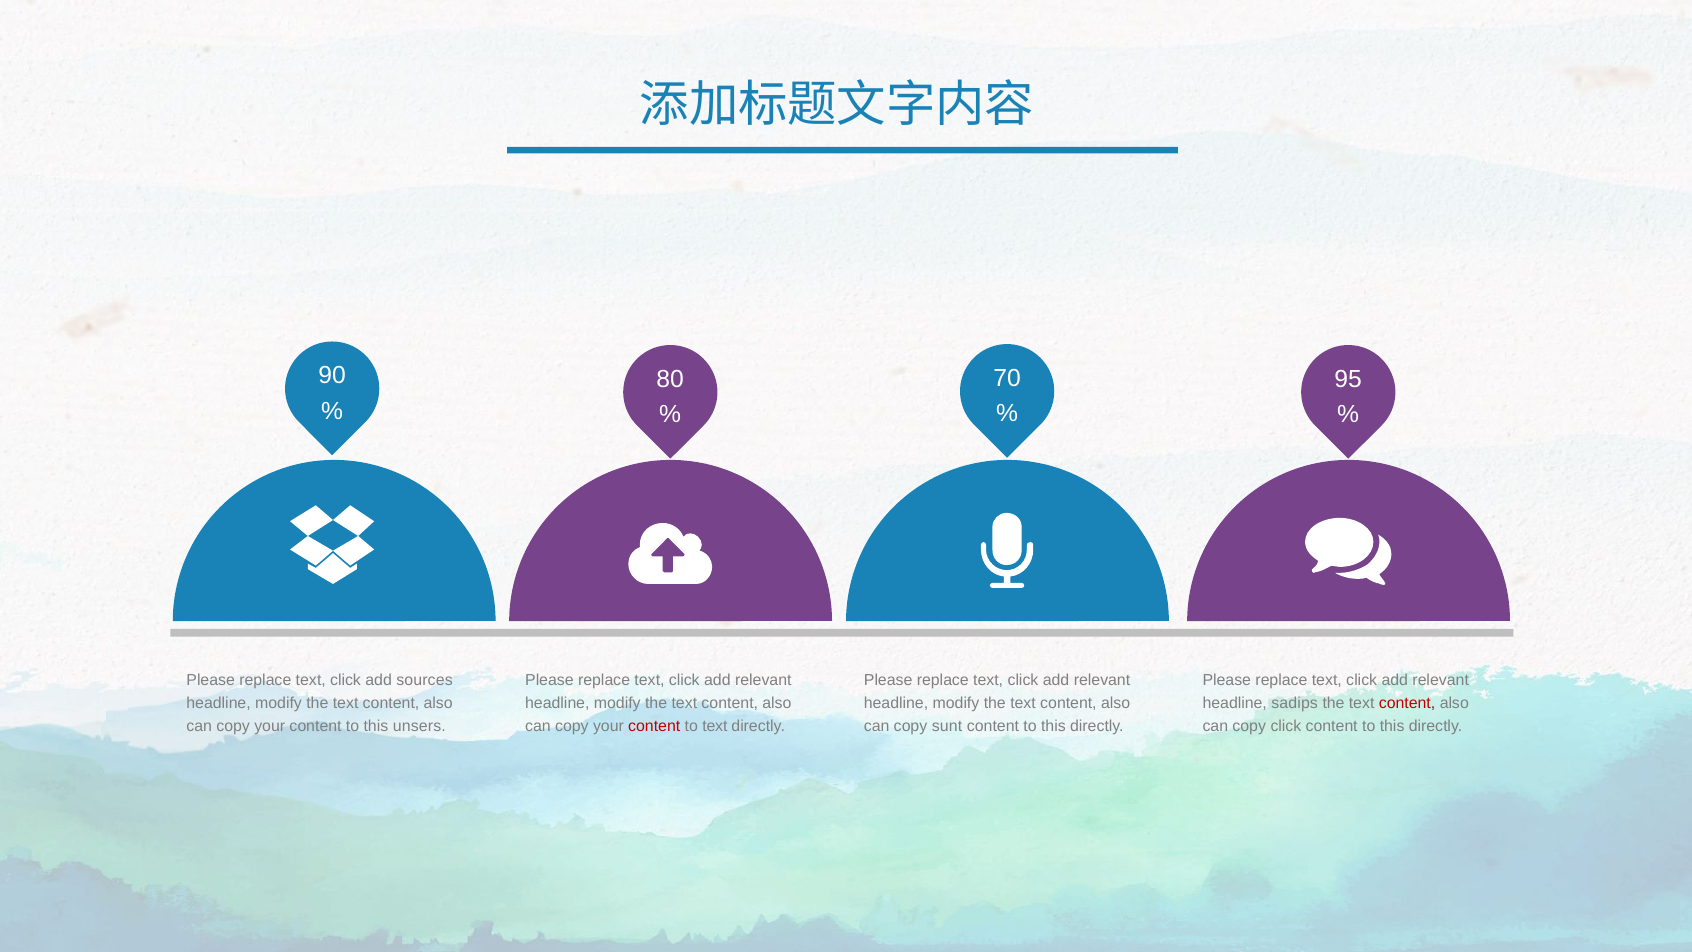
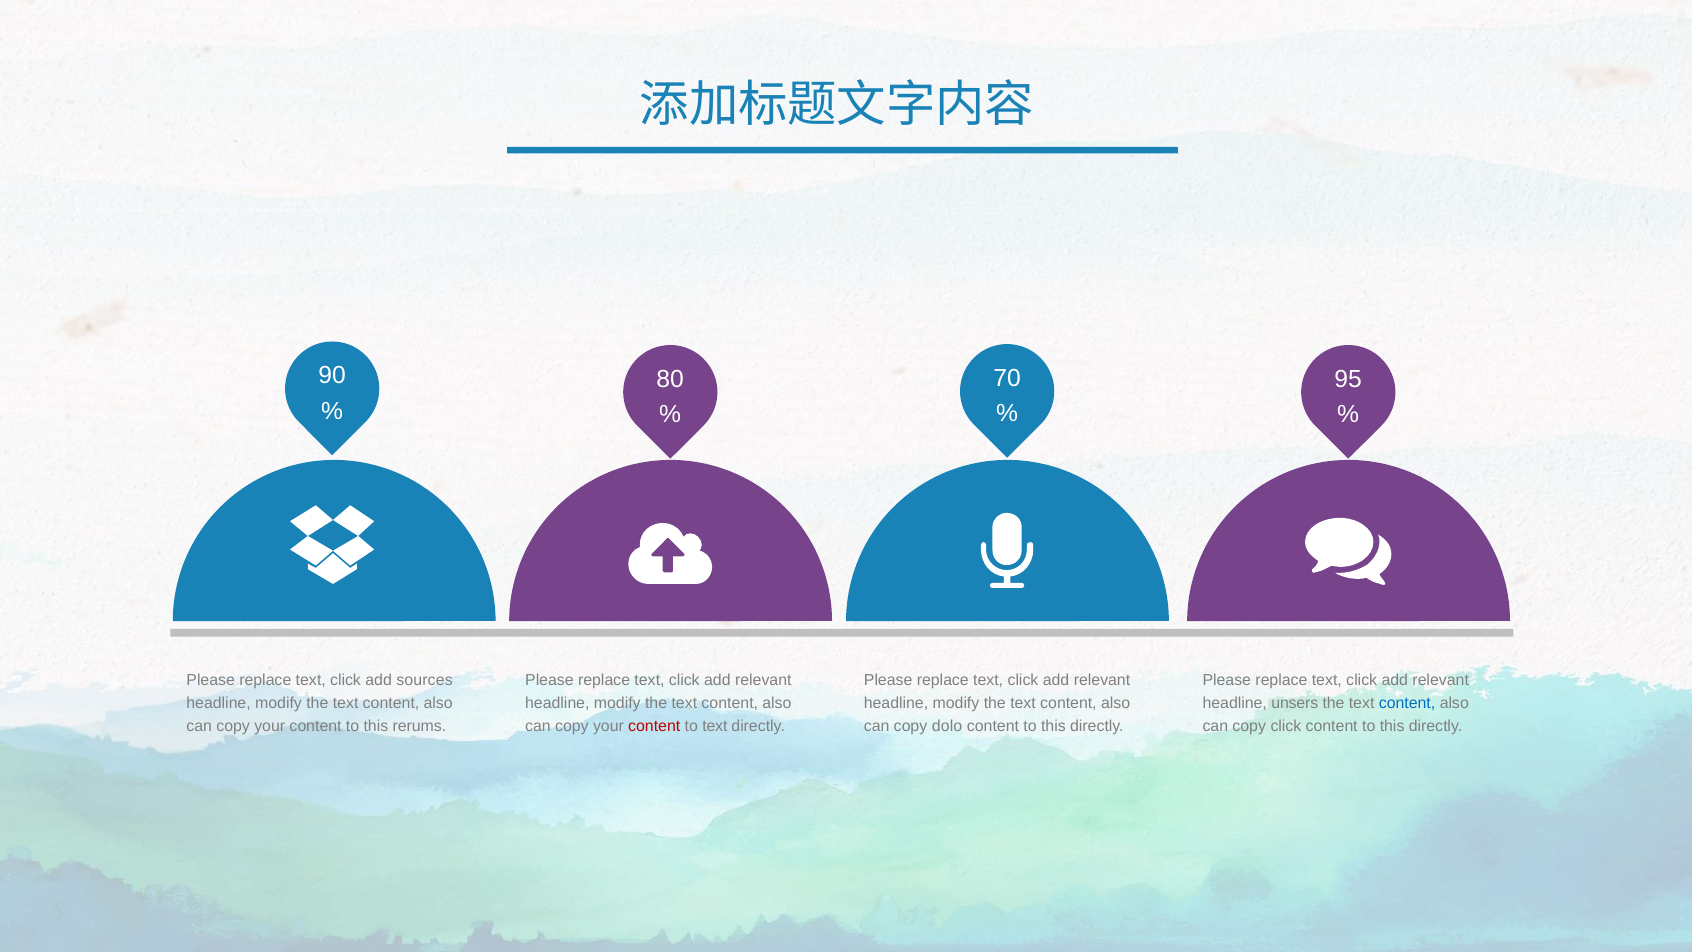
sadips: sadips -> unsers
content at (1407, 703) colour: red -> blue
unsers: unsers -> rerums
sunt: sunt -> dolo
